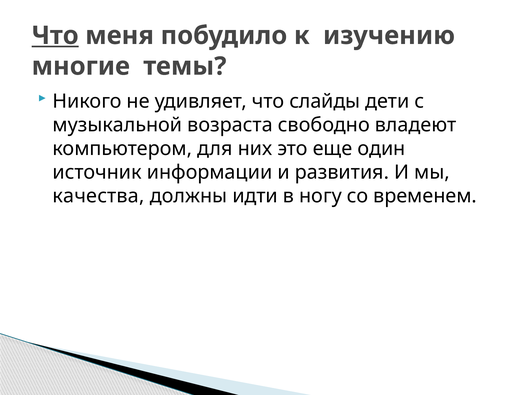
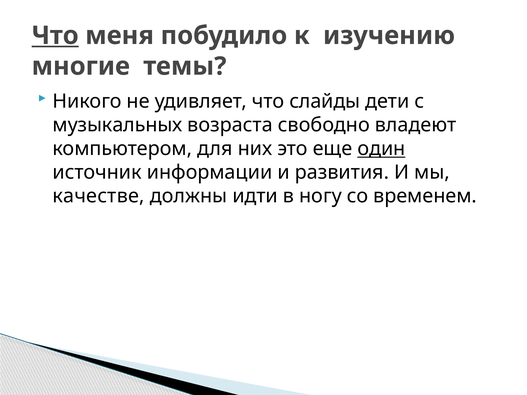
музыкальной: музыкальной -> музыкальных
один underline: none -> present
качества: качества -> качестве
